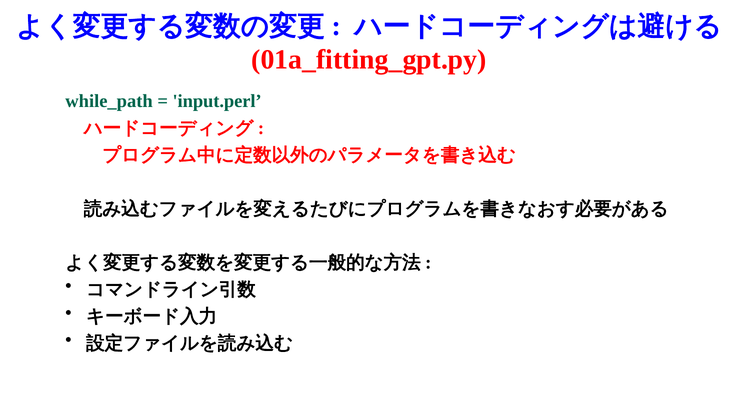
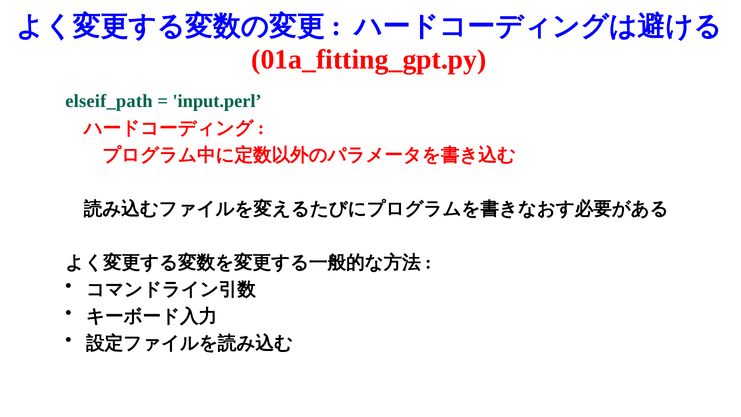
while_path: while_path -> elseif_path
